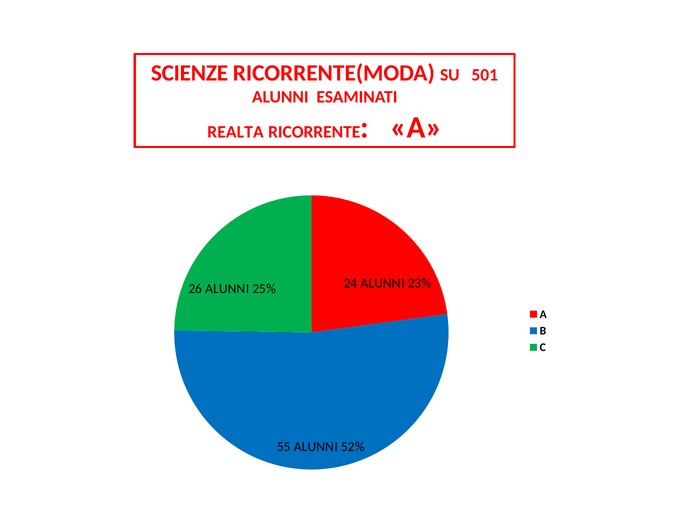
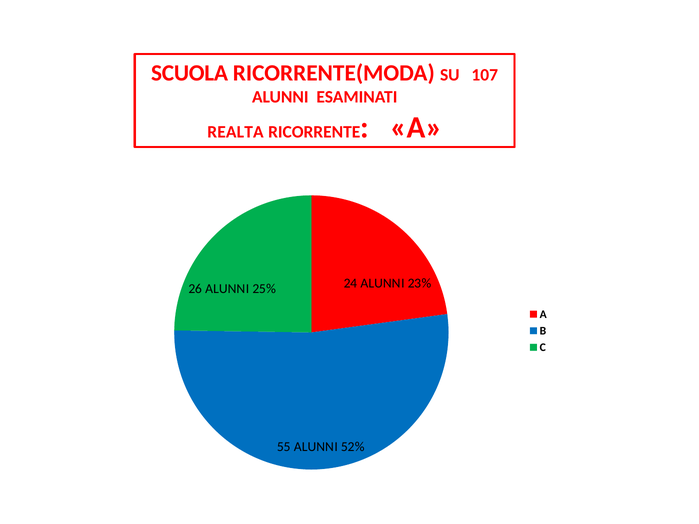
SCIENZE: SCIENZE -> SCUOLA
501: 501 -> 107
